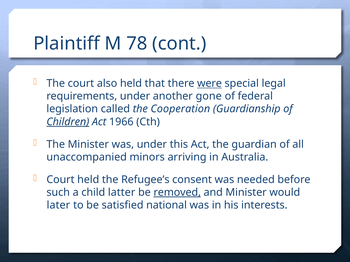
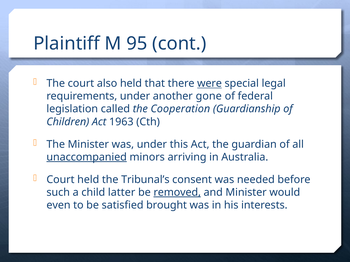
78: 78 -> 95
Children underline: present -> none
1966: 1966 -> 1963
unaccompanied underline: none -> present
Refugee’s: Refugee’s -> Tribunal’s
later: later -> even
national: national -> brought
